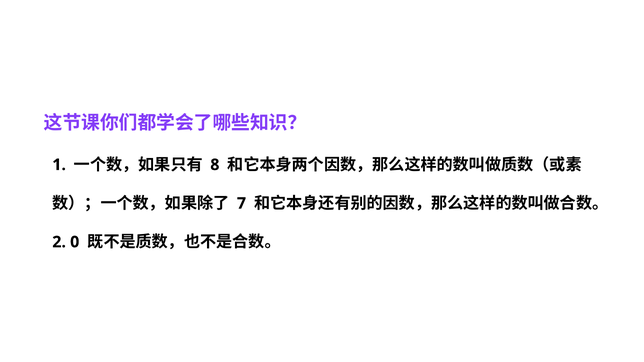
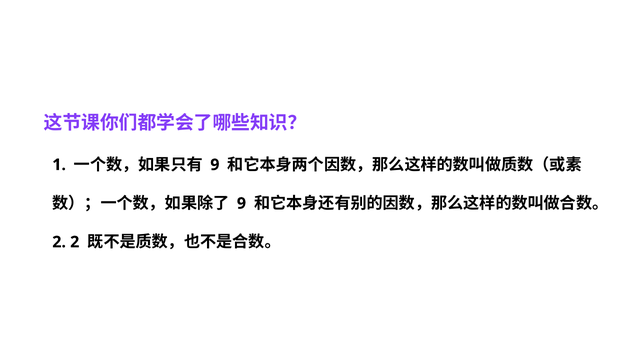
8 at (215, 165): 8 -> 9
7 at (241, 204): 7 -> 9
2 0: 0 -> 2
